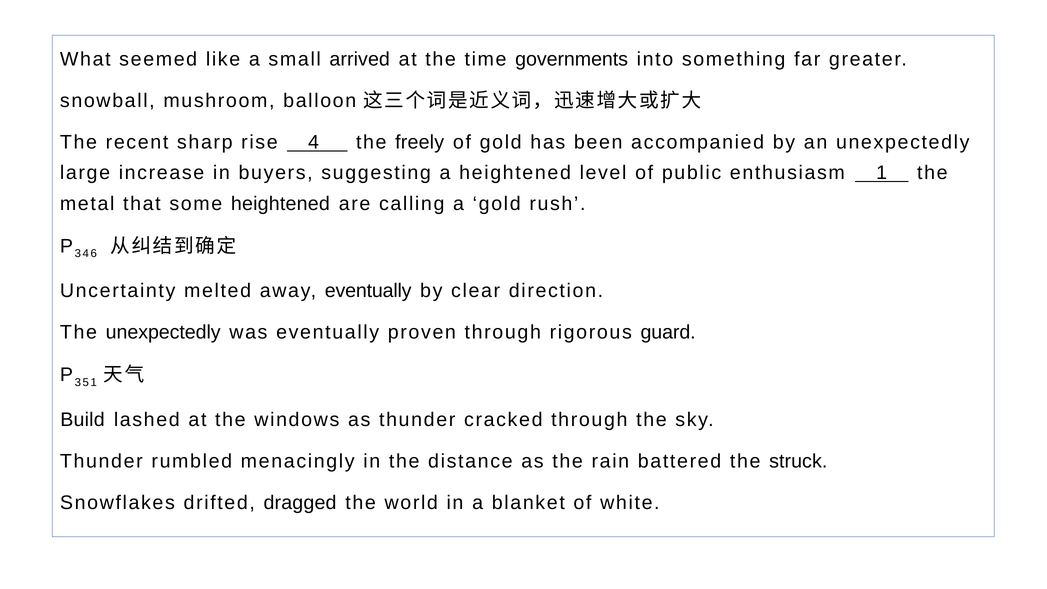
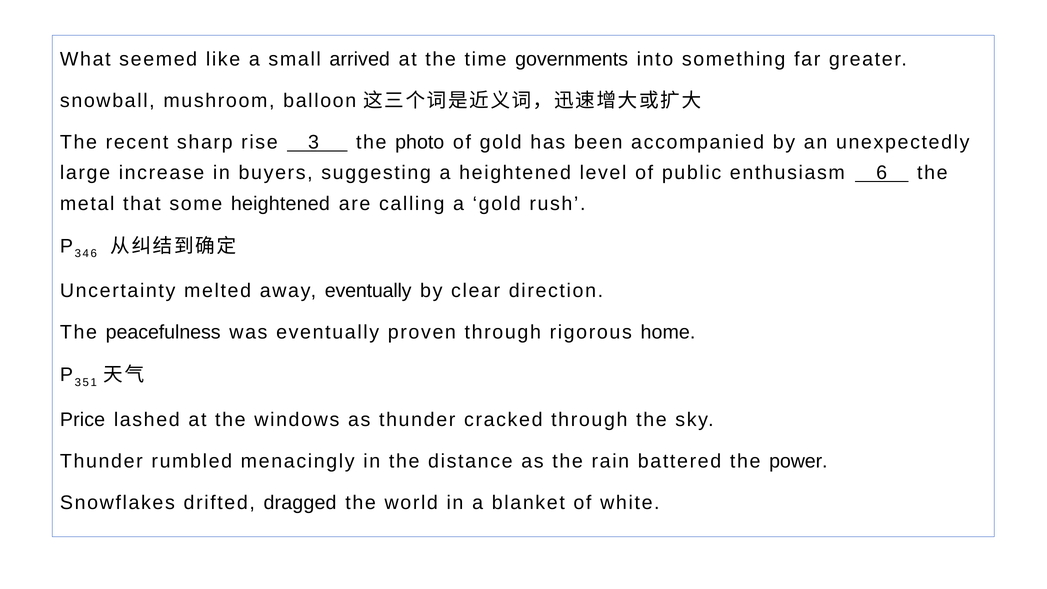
4: 4 -> 3
freely: freely -> photo
1: 1 -> 6
The unexpectedly: unexpectedly -> peacefulness
guard: guard -> home
Build: Build -> Price
struck: struck -> power
